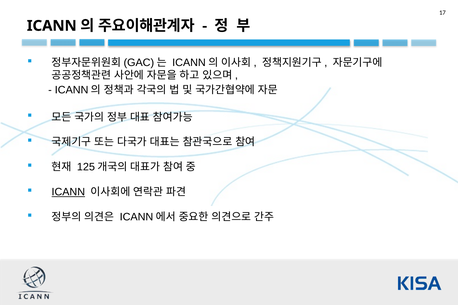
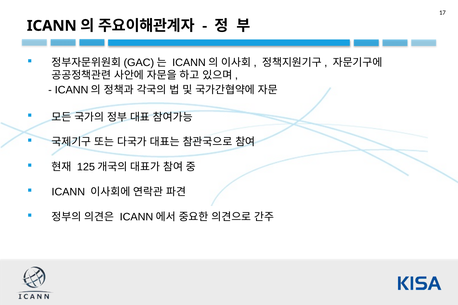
ICANN at (68, 192) underline: present -> none
